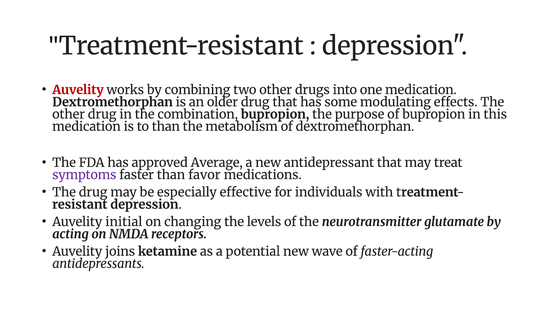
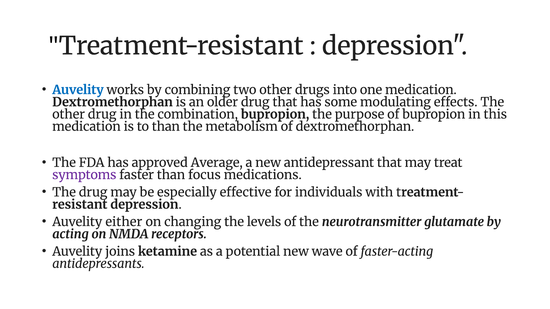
Auvelity at (78, 90) colour: red -> blue
favor: favor -> focus
initial: initial -> either
